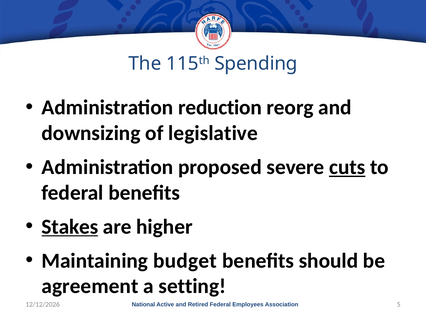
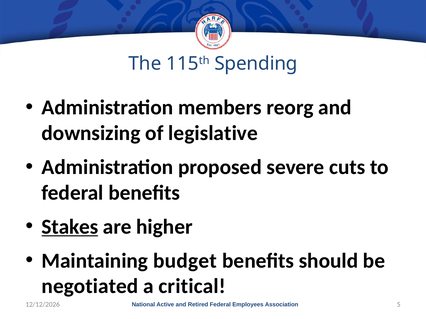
reduction: reduction -> members
cuts underline: present -> none
agreement: agreement -> negotiated
setting: setting -> critical
